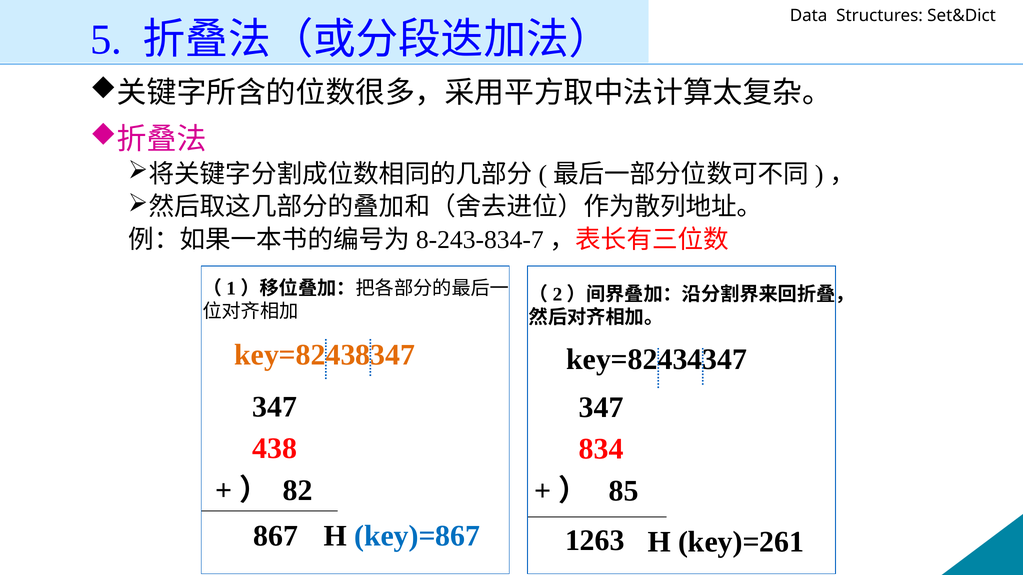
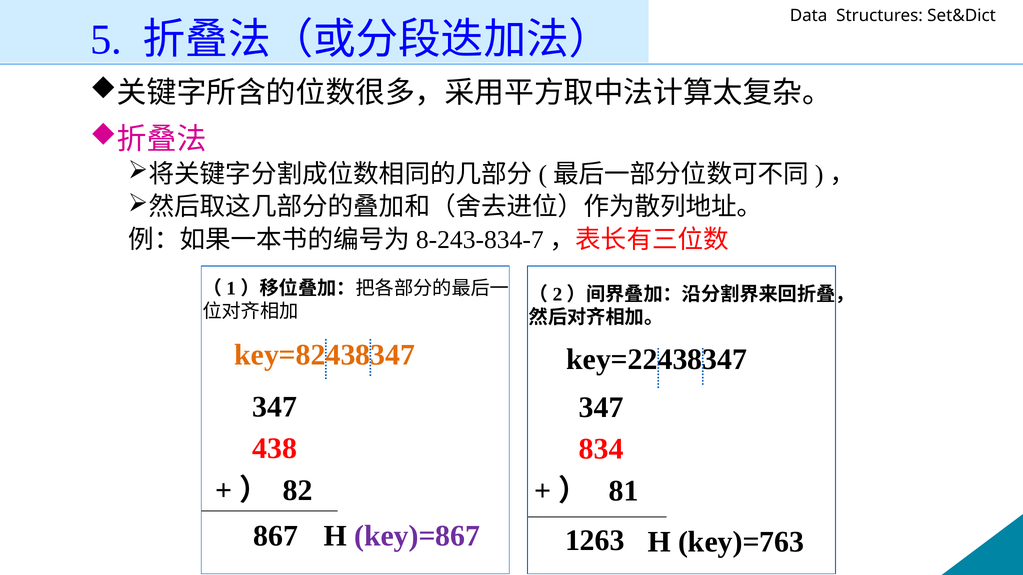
key=82434347: key=82434347 -> key=22438347
85: 85 -> 81
key)=867 colour: blue -> purple
key)=261: key)=261 -> key)=763
